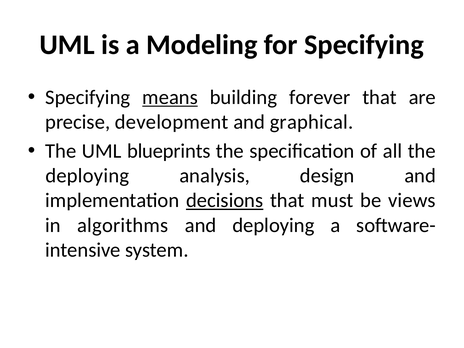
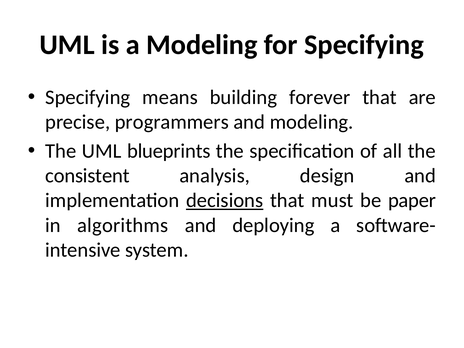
means underline: present -> none
development: development -> programmers
and graphical: graphical -> modeling
deploying at (87, 176): deploying -> consistent
views: views -> paper
